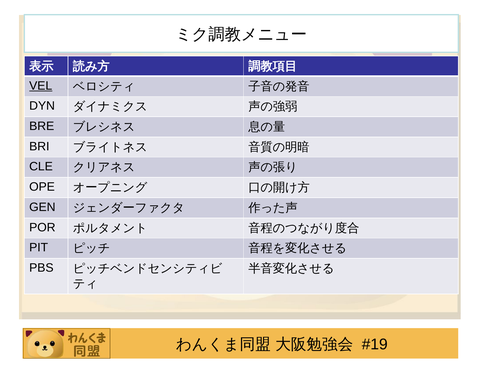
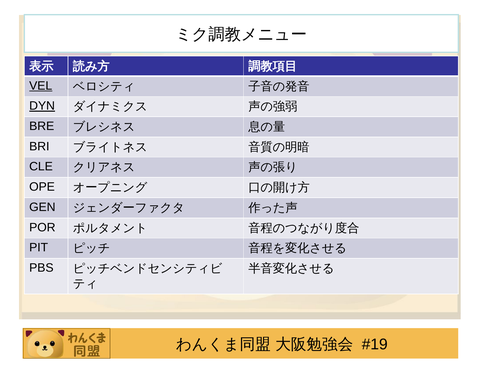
DYN underline: none -> present
